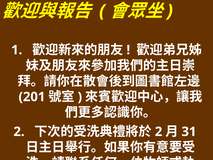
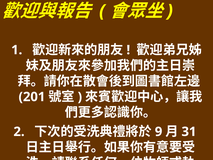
2 at (159, 131): 2 -> 9
